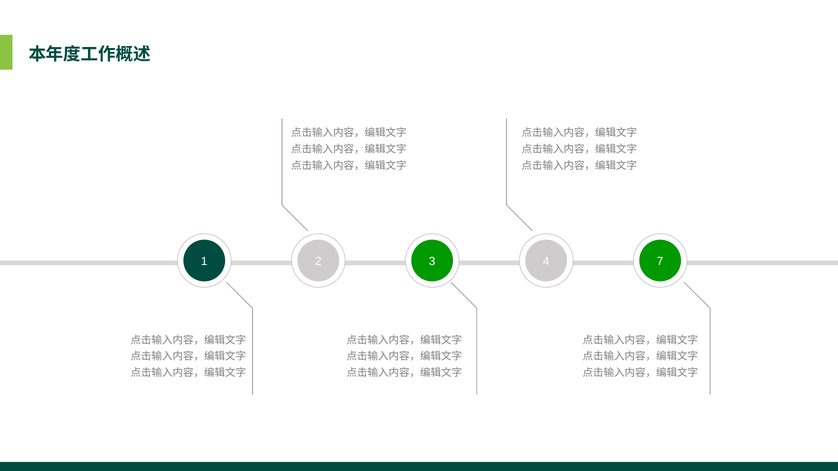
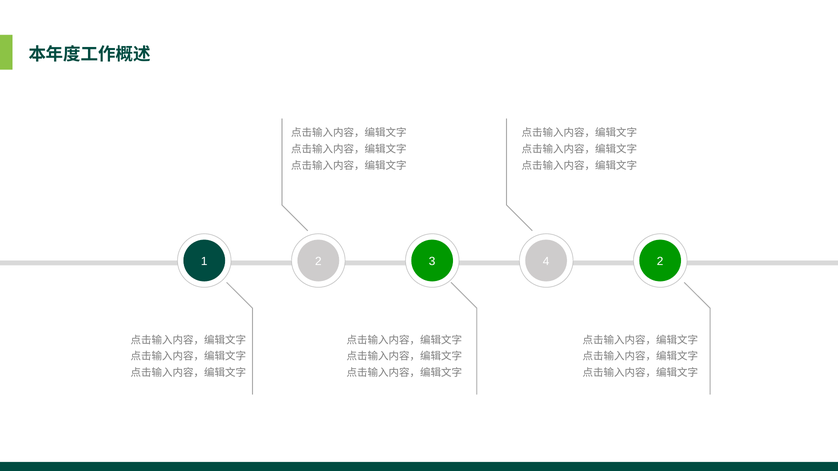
3 7: 7 -> 2
